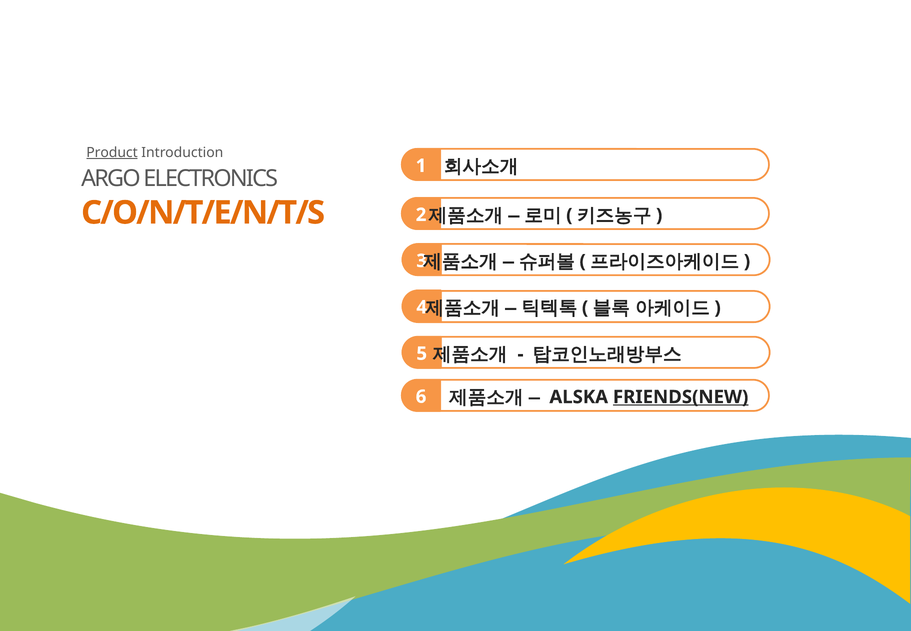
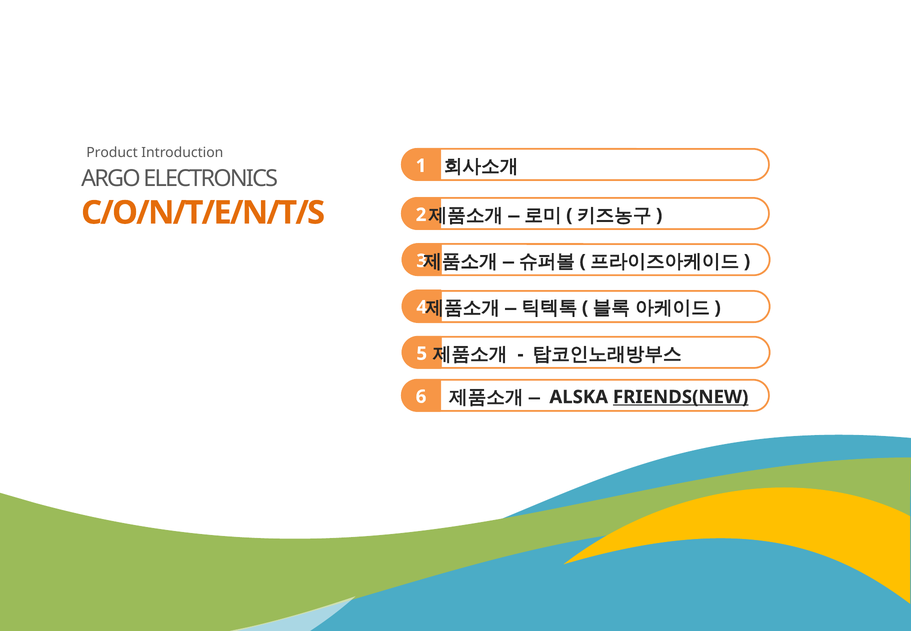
Product underline: present -> none
